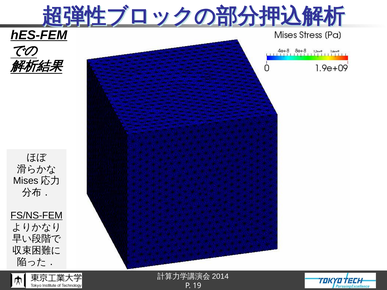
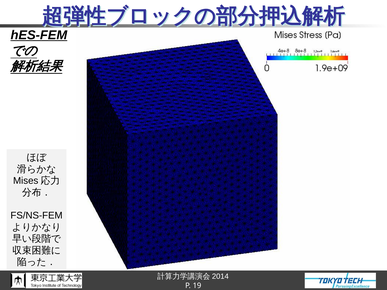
FS/NS-FEM underline: present -> none
